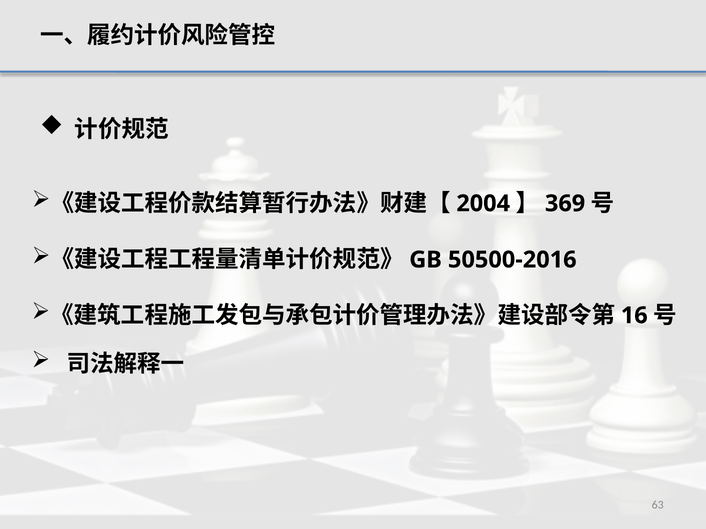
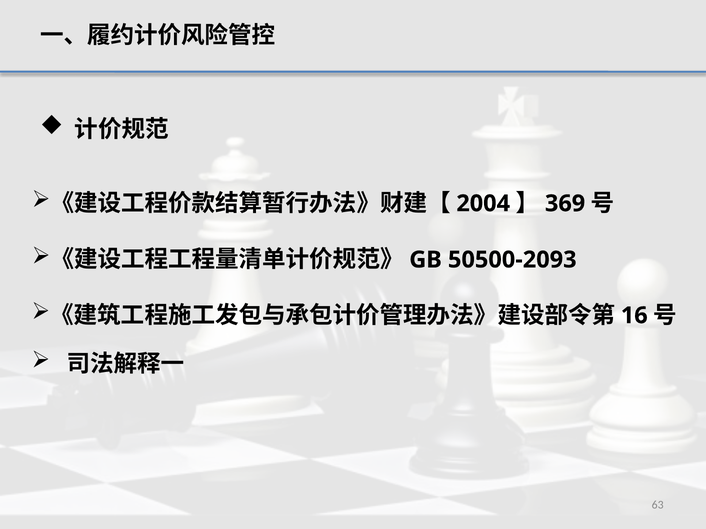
50500-2016: 50500-2016 -> 50500-2093
